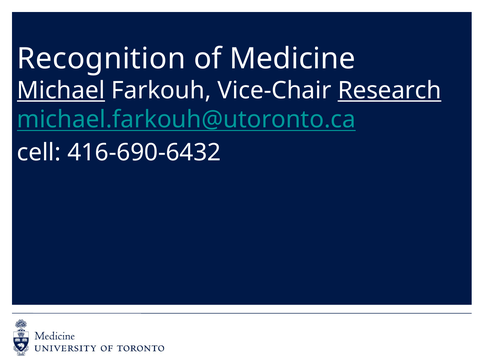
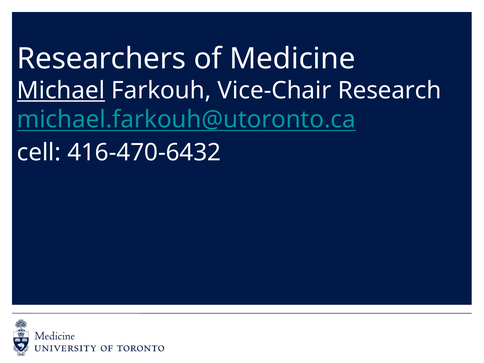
Recognition: Recognition -> Researchers
Research underline: present -> none
416-690-6432: 416-690-6432 -> 416-470-6432
